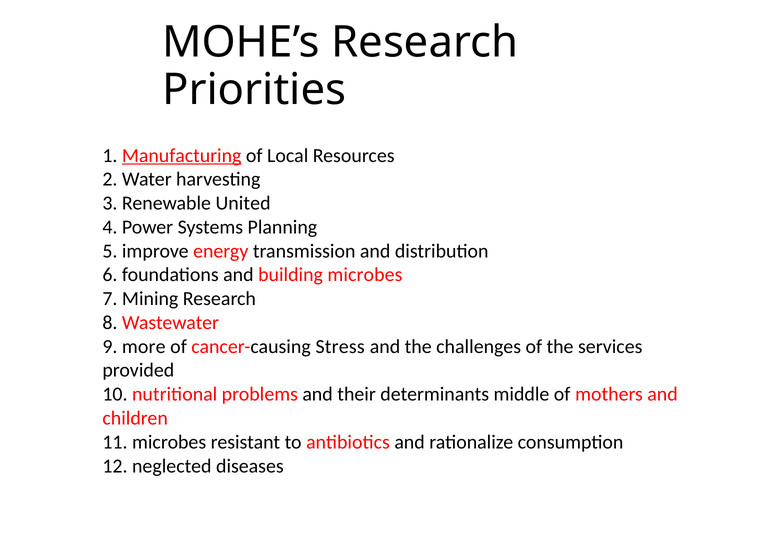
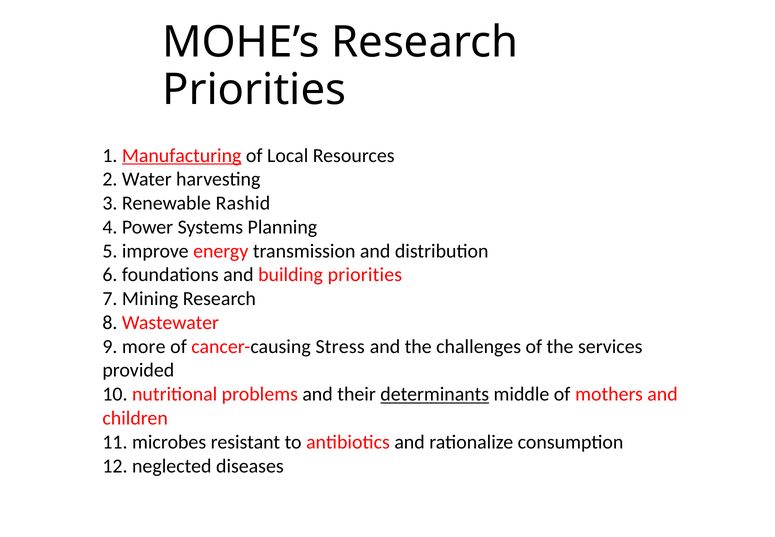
United: United -> Rashid
building microbes: microbes -> priorities
determinants underline: none -> present
